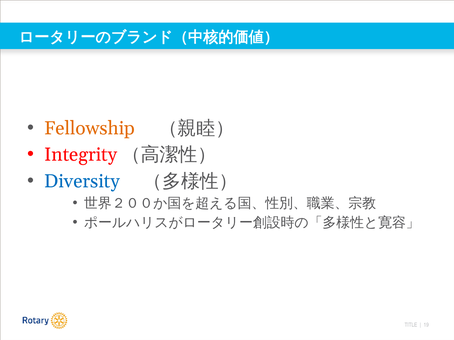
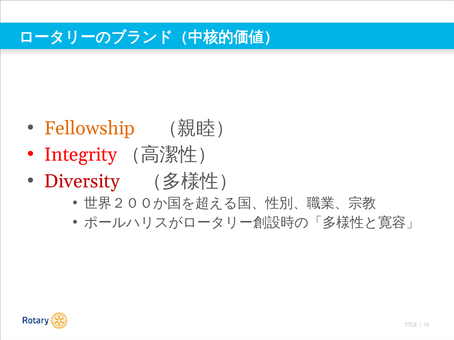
Diversity colour: blue -> red
